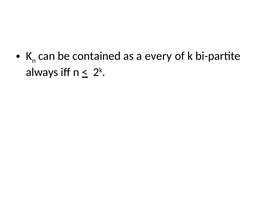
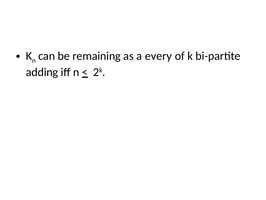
contained: contained -> remaining
always: always -> adding
